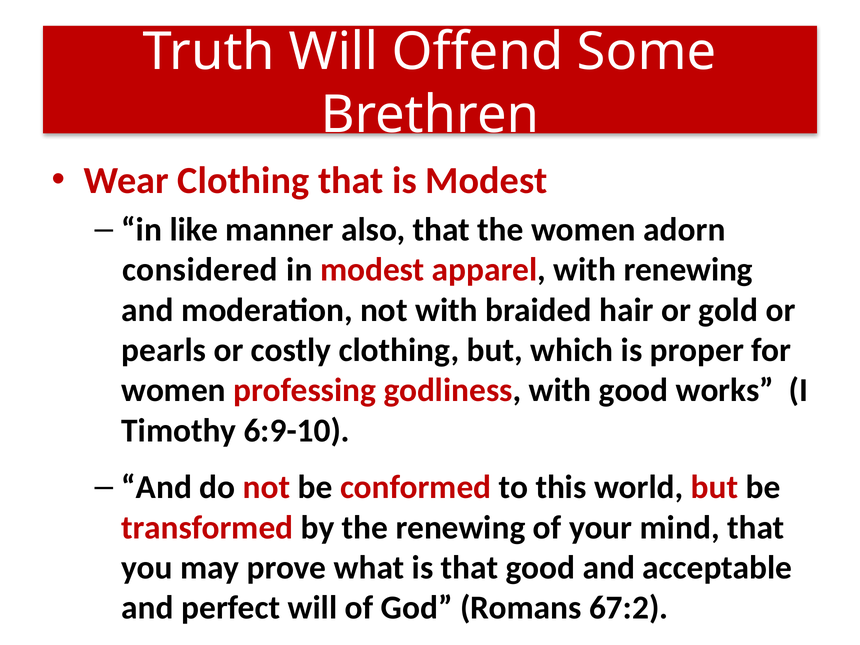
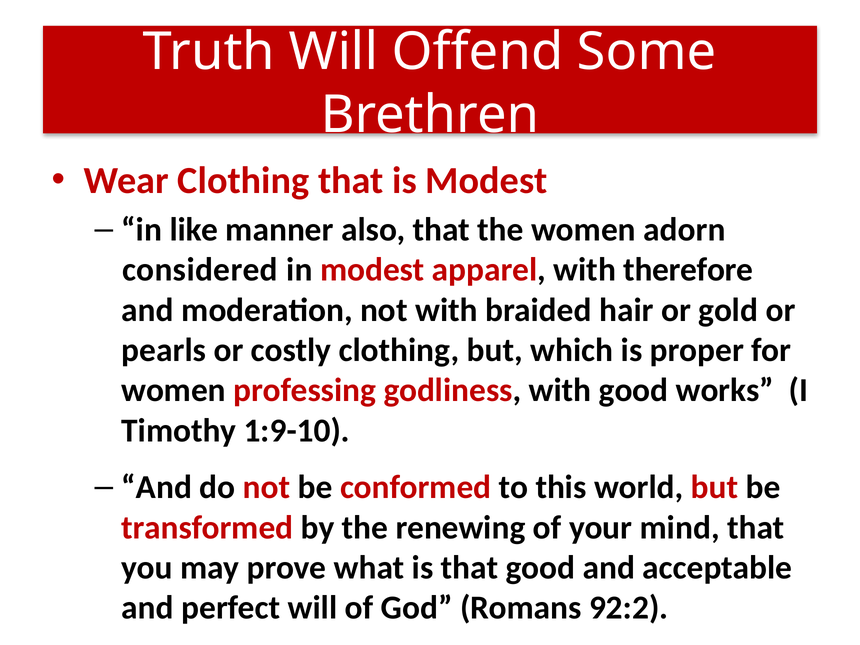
with renewing: renewing -> therefore
6:9-10: 6:9-10 -> 1:9-10
67:2: 67:2 -> 92:2
